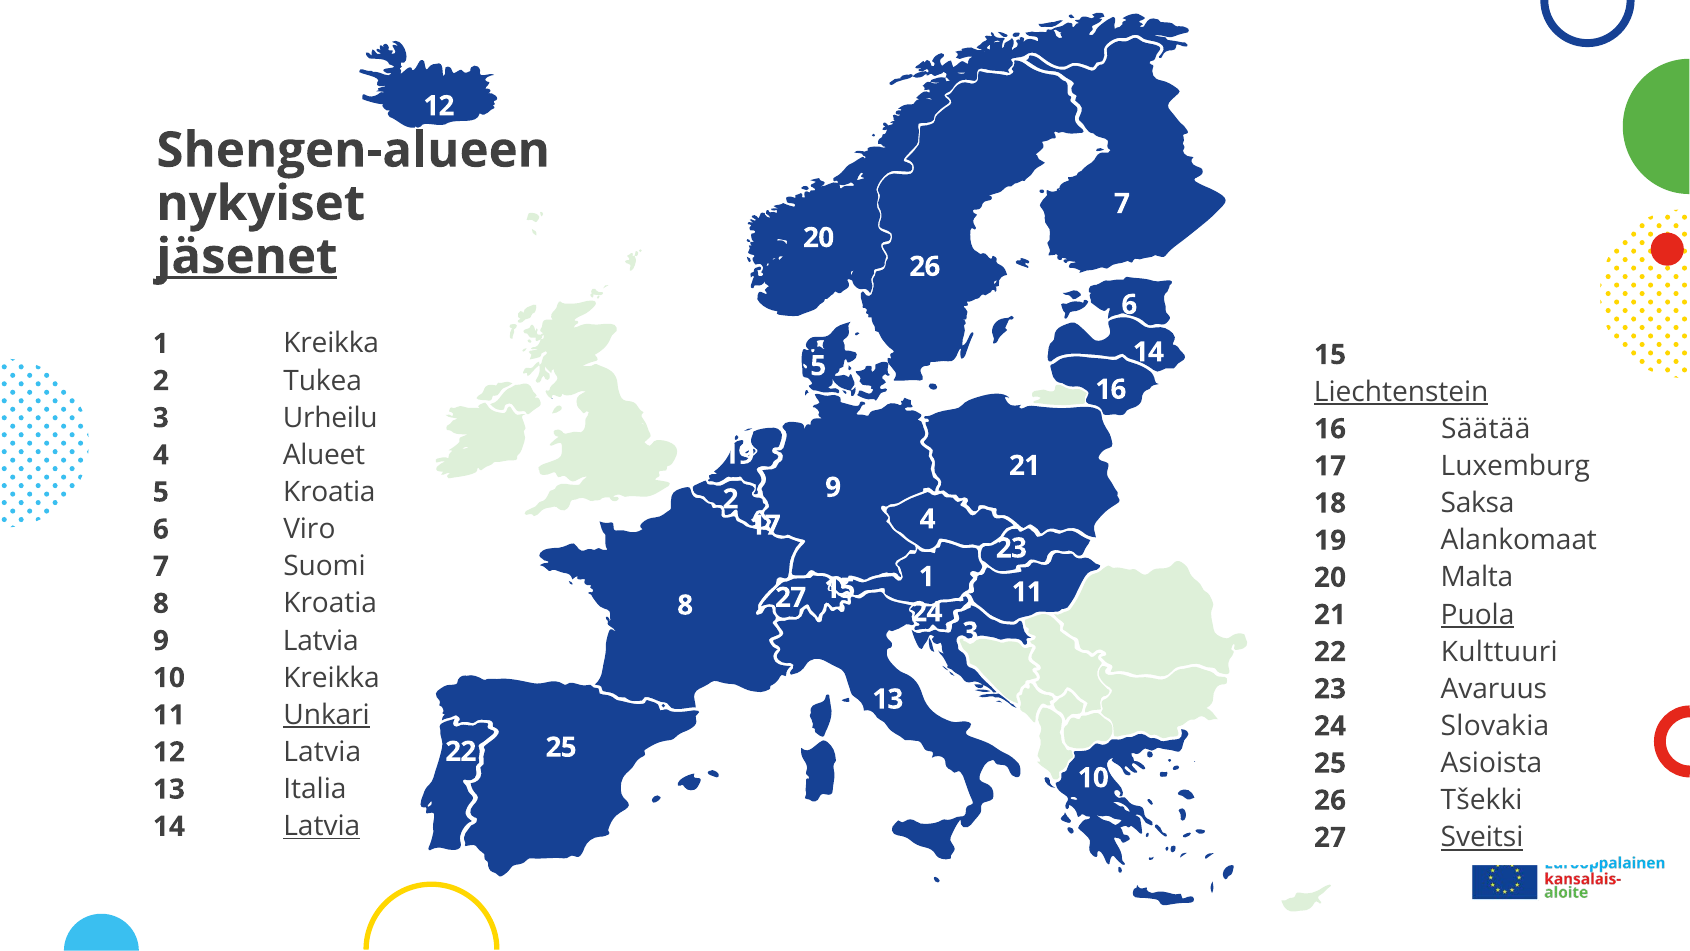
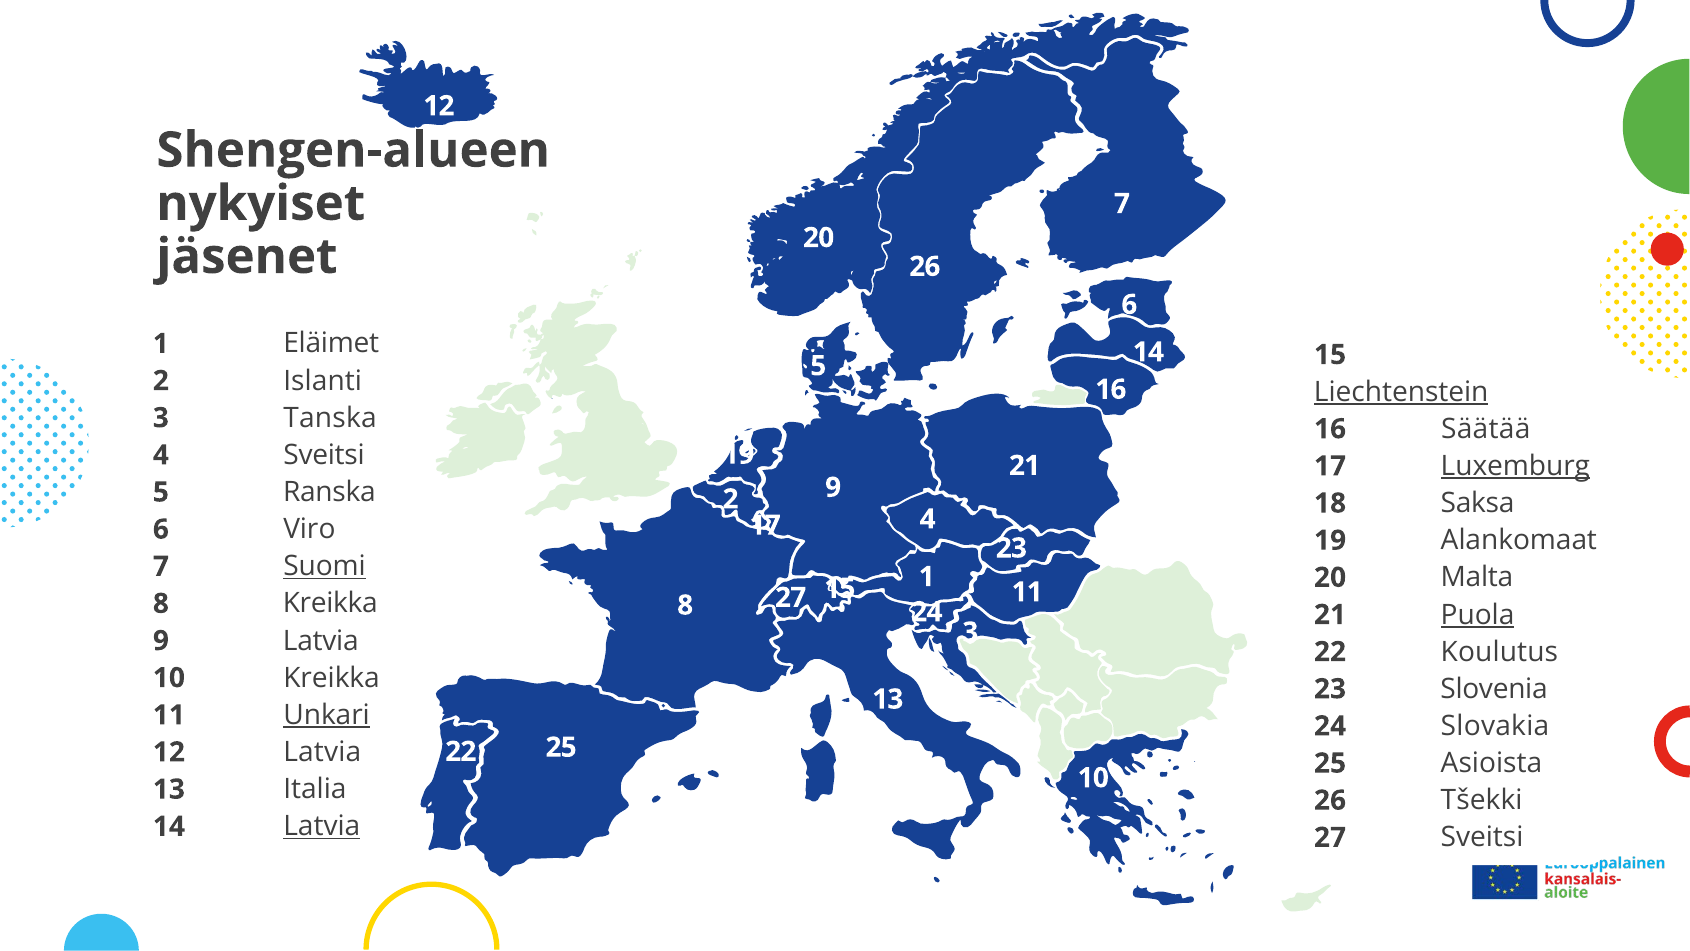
jäsenet underline: present -> none
1 Kreikka: Kreikka -> Eläimet
Tukea: Tukea -> Islanti
Urheilu: Urheilu -> Tanska
4 Alueet: Alueet -> Sveitsi
Luxemburg underline: none -> present
5 Kroatia: Kroatia -> Ranska
Suomi underline: none -> present
8 Kroatia: Kroatia -> Kreikka
Kulttuuri: Kulttuuri -> Koulutus
Avaruus: Avaruus -> Slovenia
Sveitsi at (1482, 837) underline: present -> none
